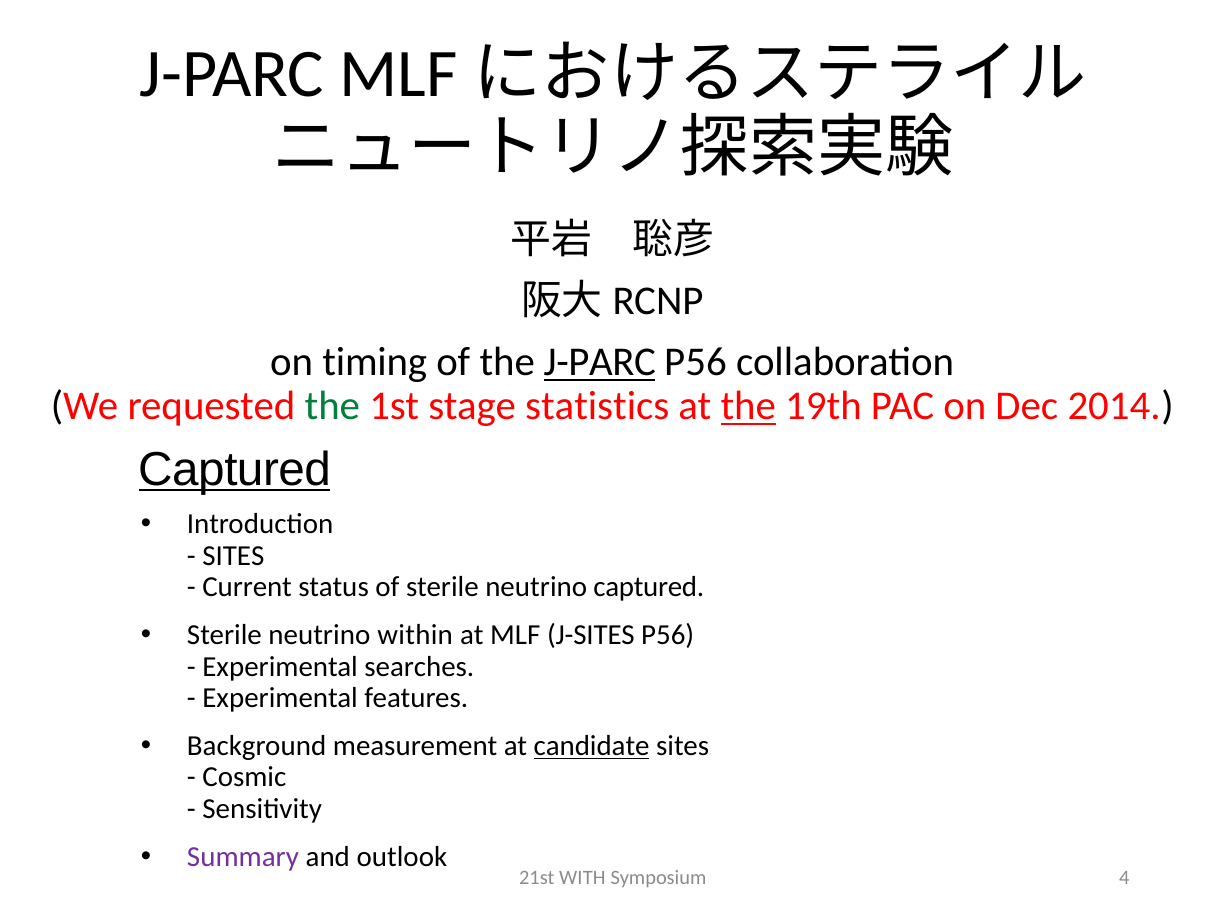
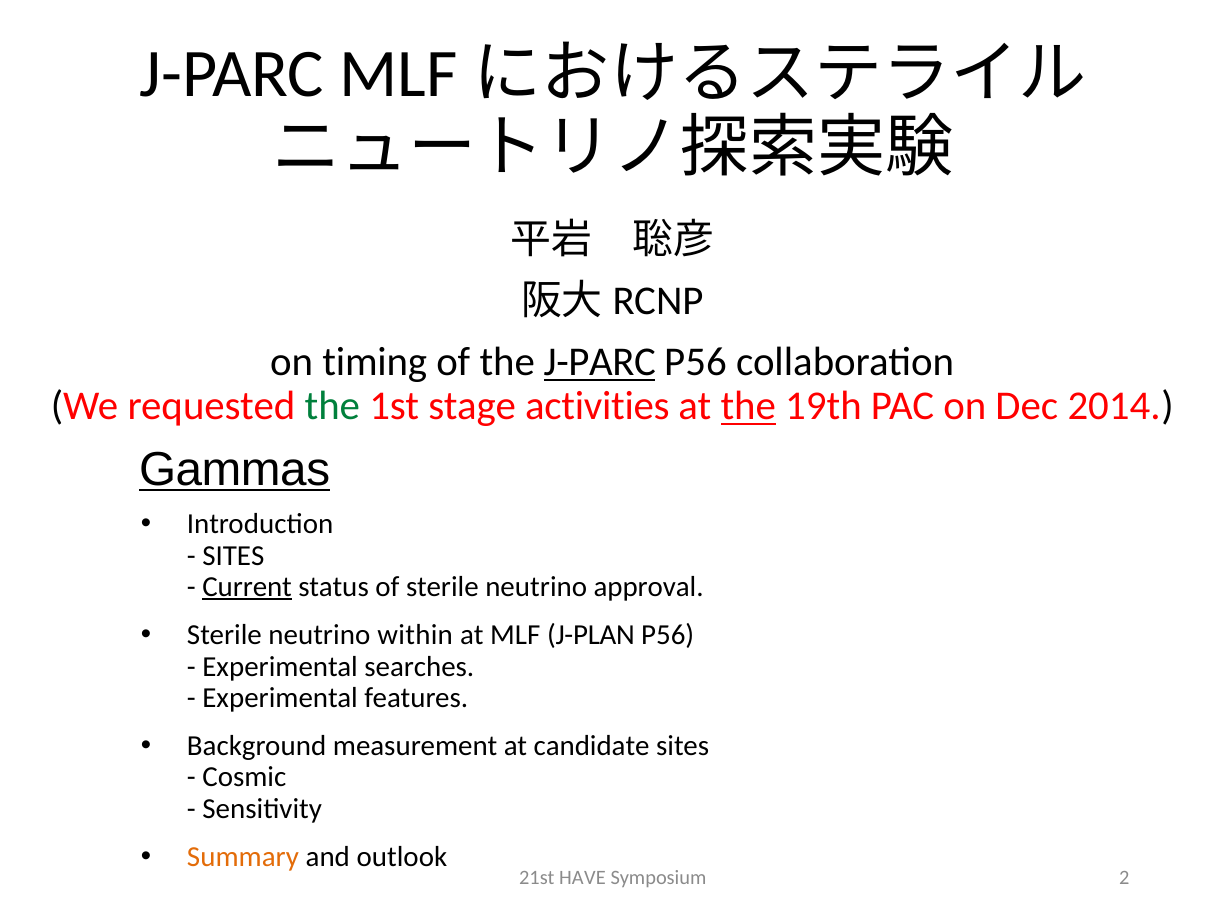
statistics: statistics -> activities
Captured at (235, 470): Captured -> Gammas
Current underline: none -> present
neutrino captured: captured -> approval
J-SITES: J-SITES -> J-PLAN
candidate underline: present -> none
Summary colour: purple -> orange
WITH: WITH -> HAVE
4: 4 -> 2
